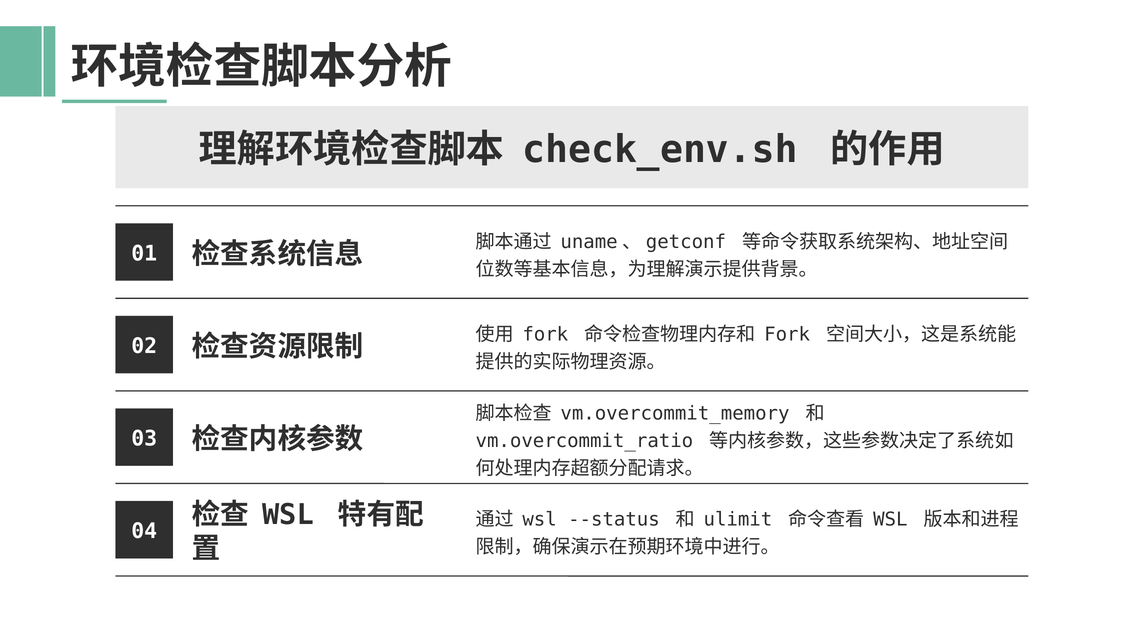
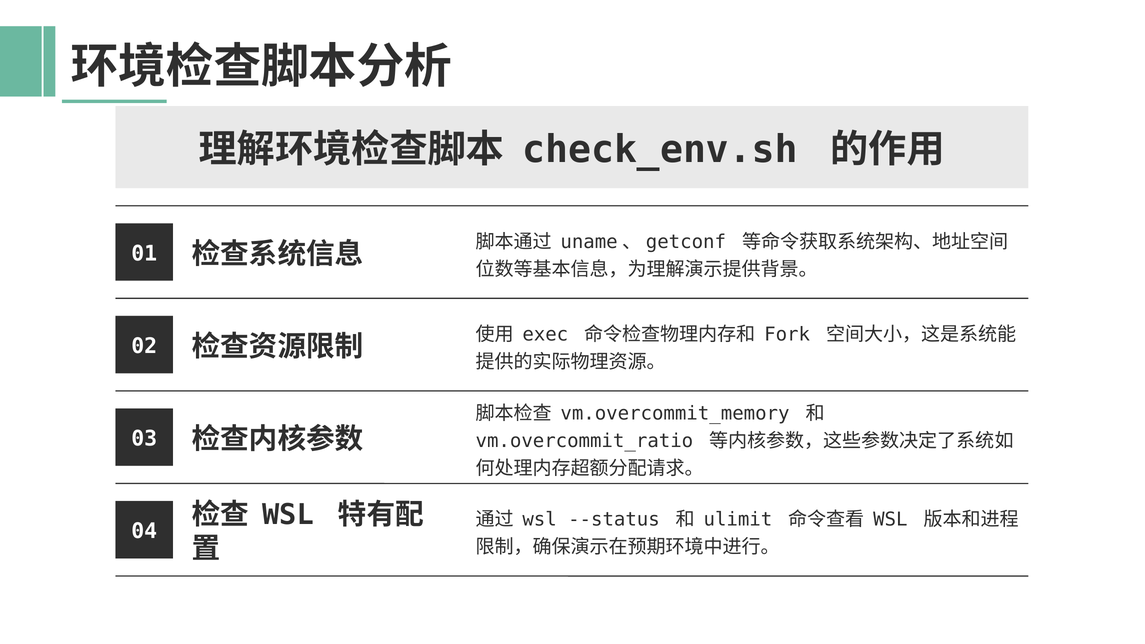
fork at (545, 335): fork -> exec
